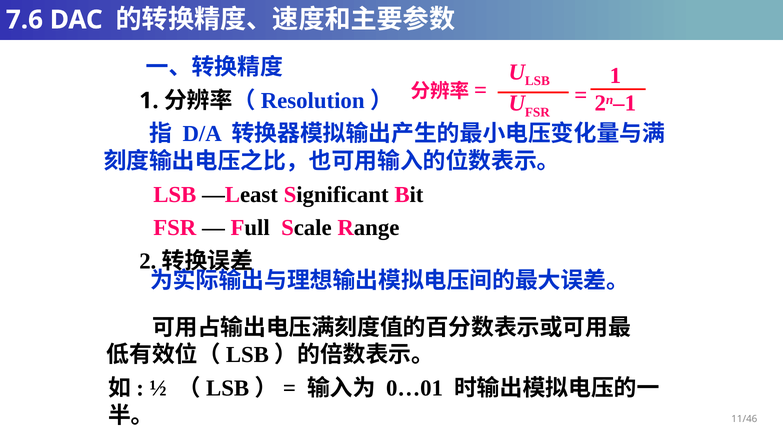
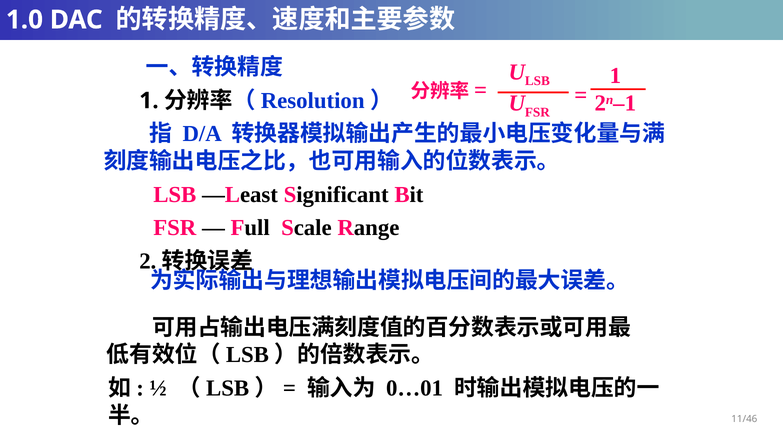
7.6: 7.6 -> 1.0
